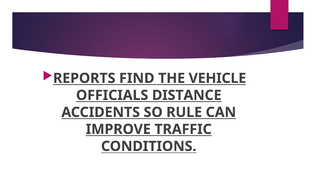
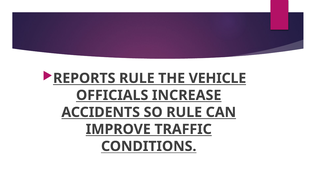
REPORTS FIND: FIND -> RULE
DISTANCE: DISTANCE -> INCREASE
